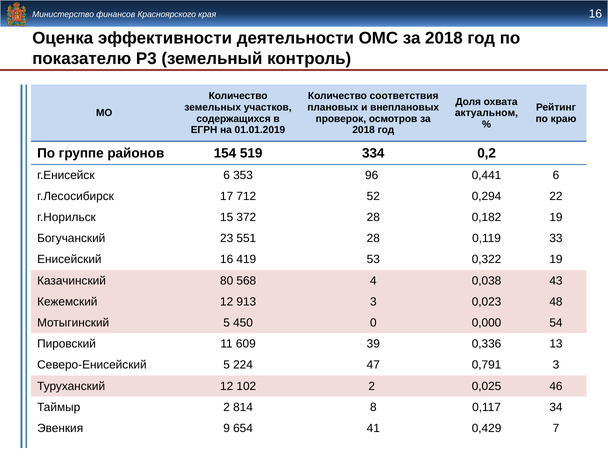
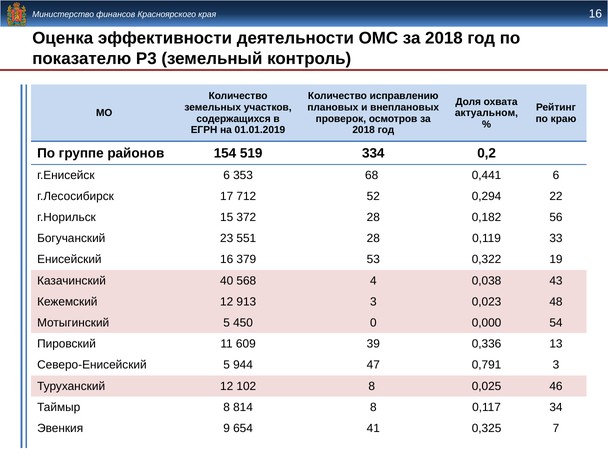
соответствия: соответствия -> исправлению
96: 96 -> 68
0,182 19: 19 -> 56
419: 419 -> 379
80: 80 -> 40
224: 224 -> 944
102 2: 2 -> 8
Таймыр 2: 2 -> 8
0,429: 0,429 -> 0,325
